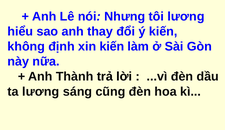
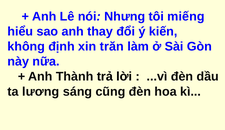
tôi lương: lương -> miếng
xin kiến: kiến -> trăn
